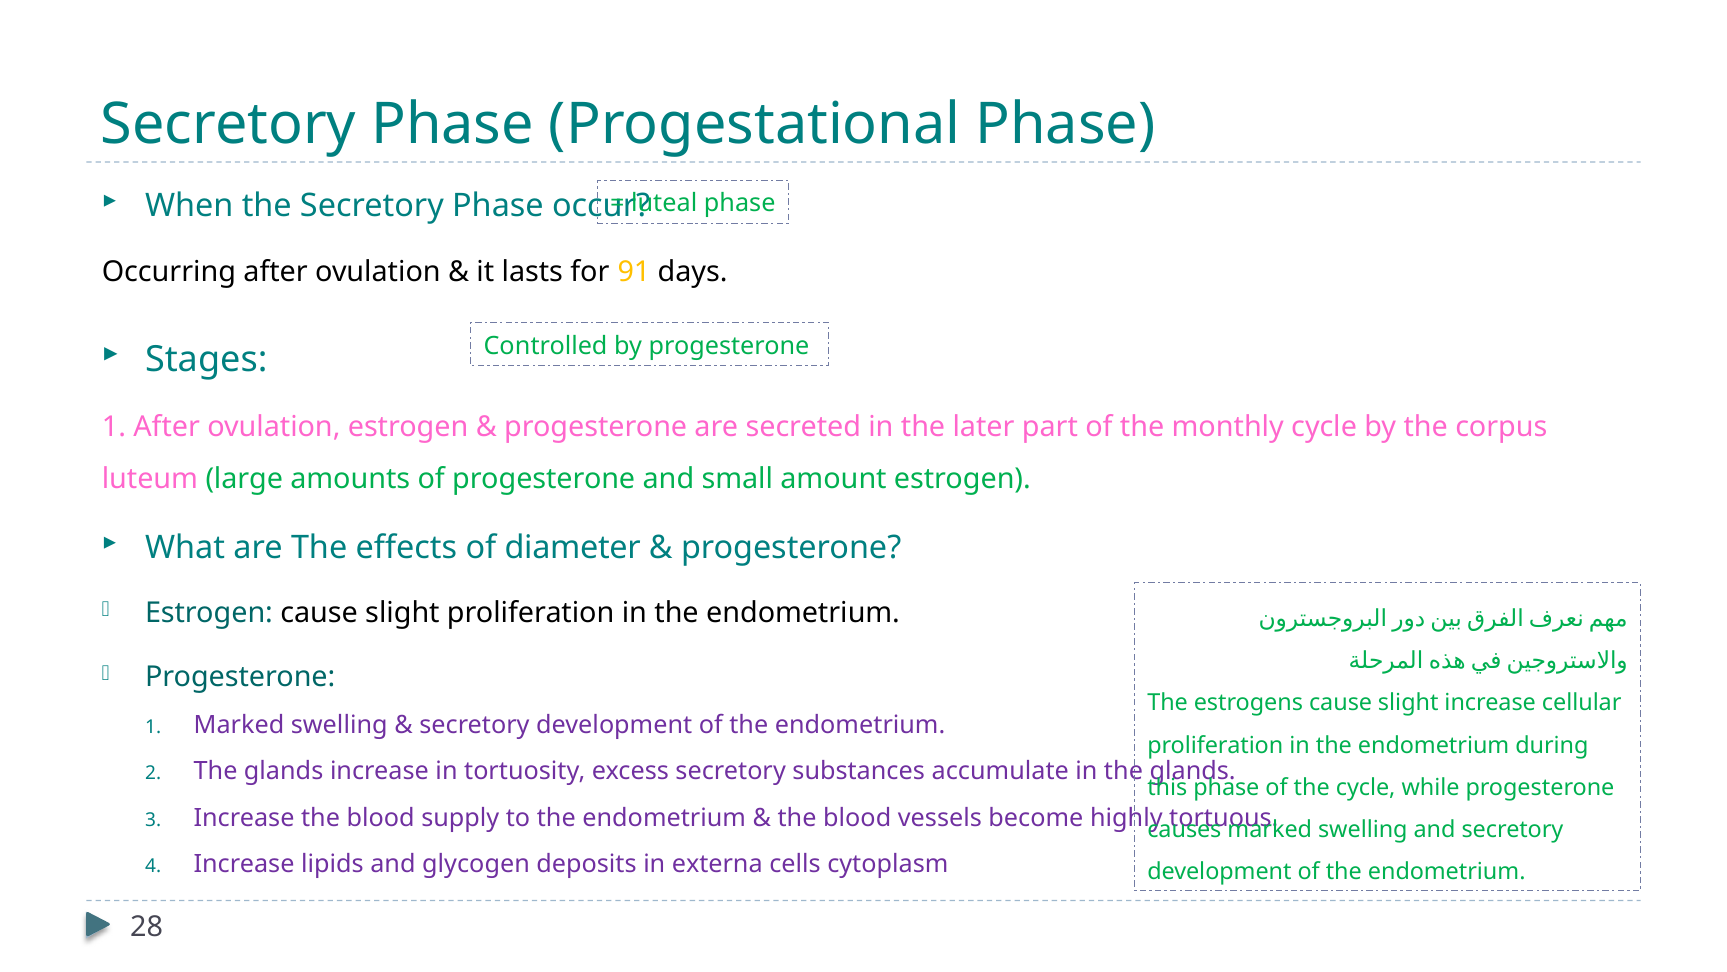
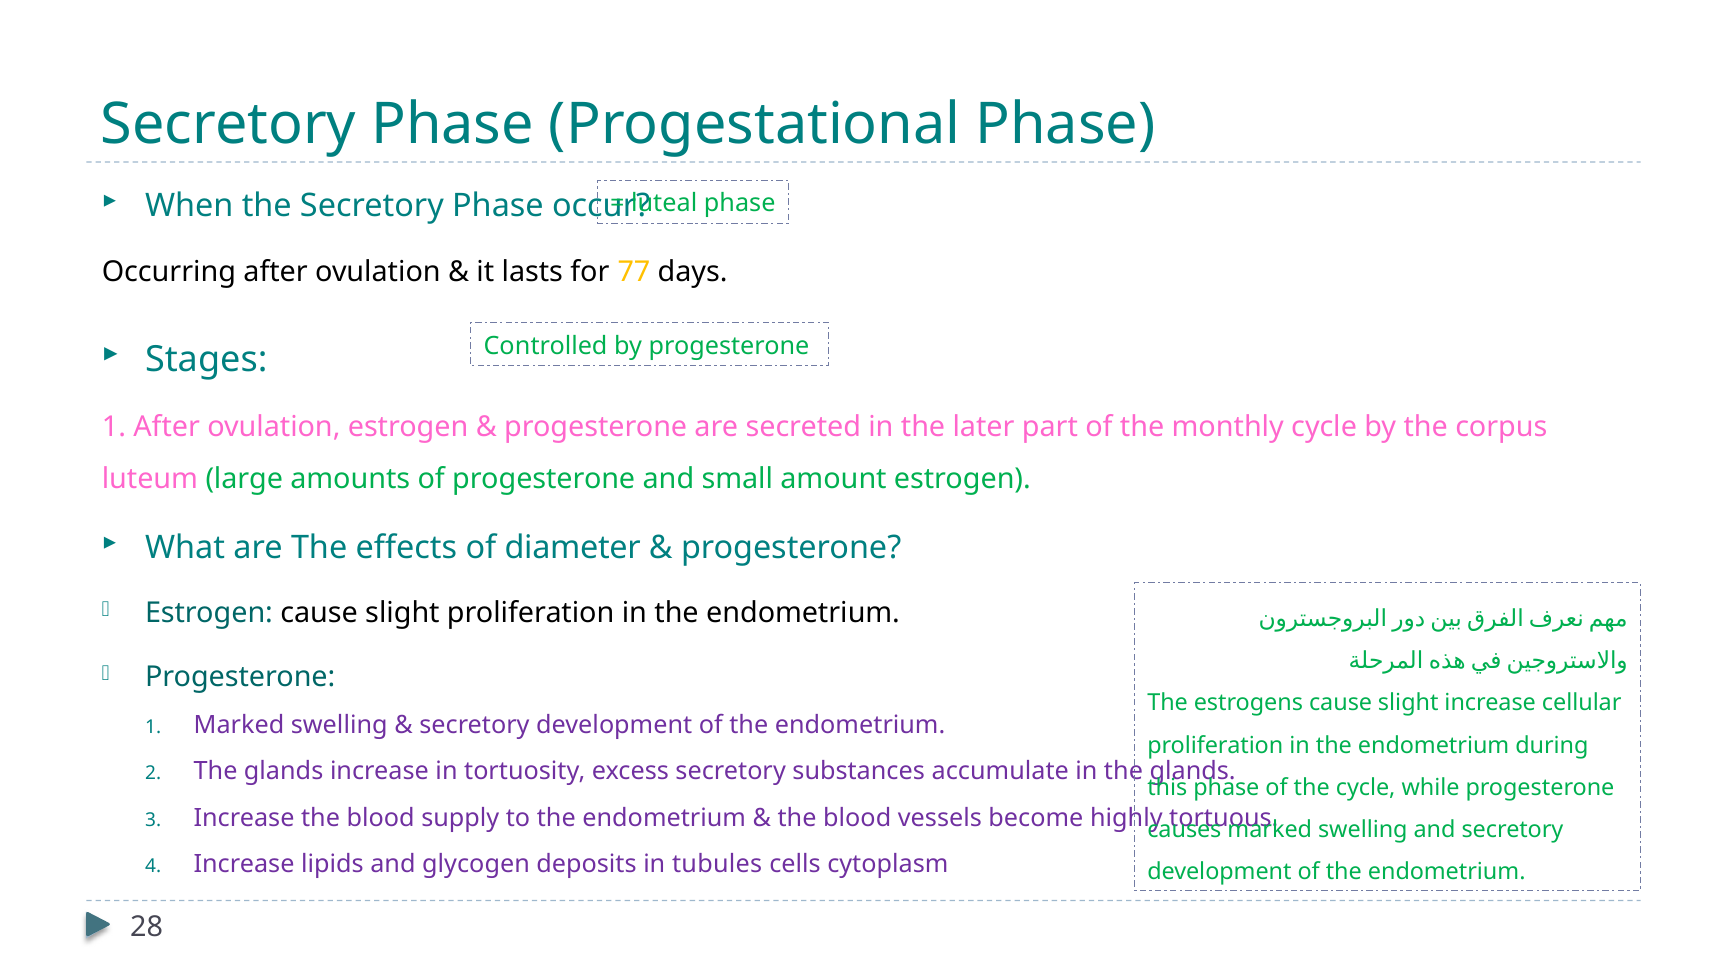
91: 91 -> 77
externa: externa -> tubules
